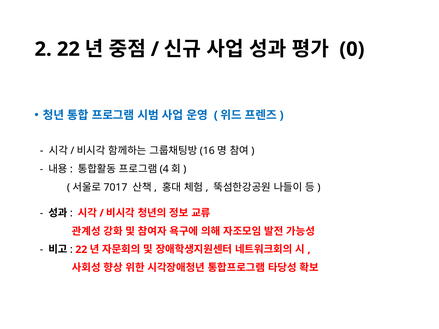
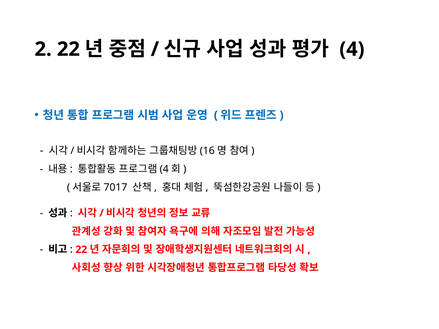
0: 0 -> 4
